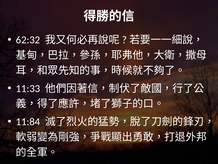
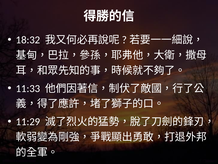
62:32: 62:32 -> 18:32
11:84: 11:84 -> 11:29
